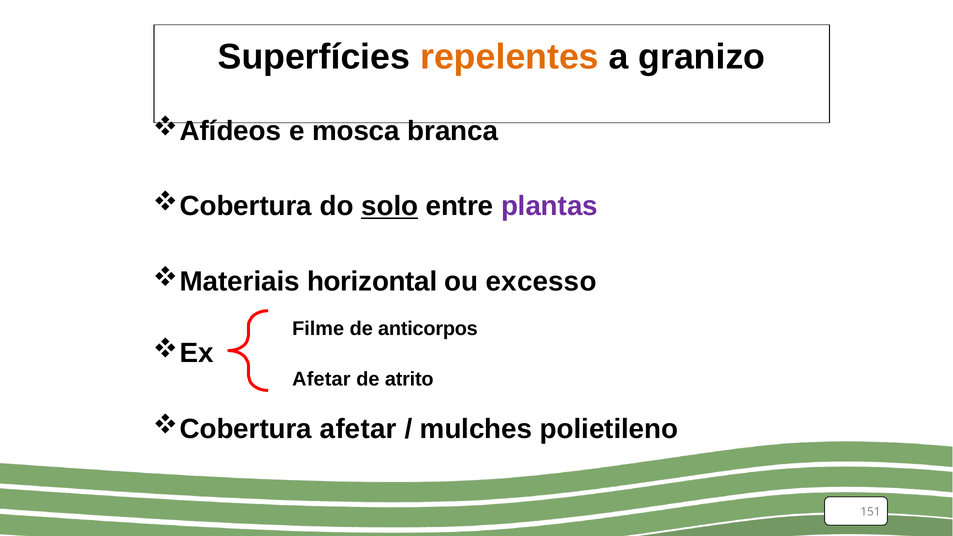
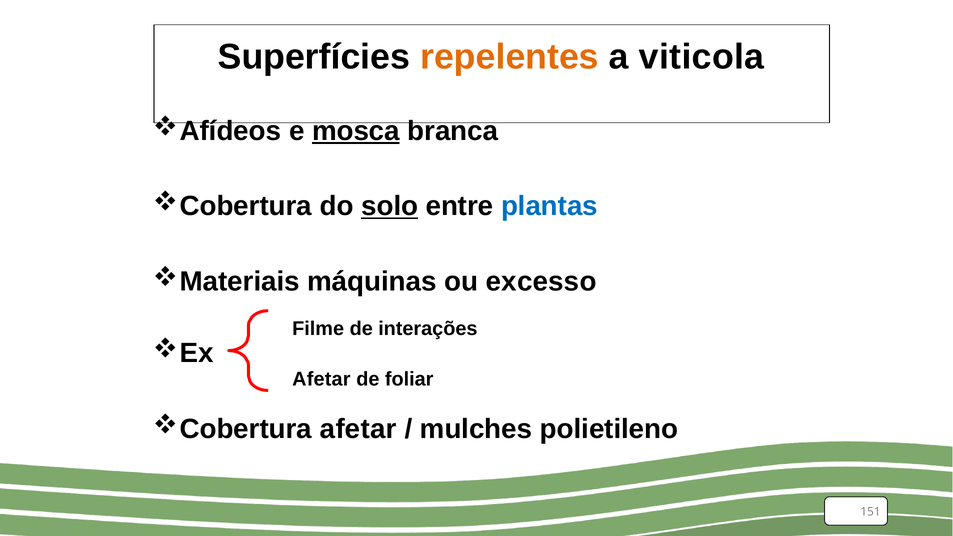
granizo: granizo -> viticola
mosca underline: none -> present
plantas colour: purple -> blue
horizontal: horizontal -> máquinas
anticorpos: anticorpos -> interações
atrito: atrito -> foliar
